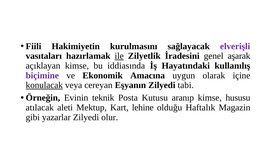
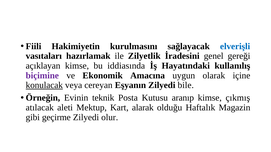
elverişli colour: purple -> blue
ile underline: present -> none
aşarak: aşarak -> gereği
tabi: tabi -> bile
hususu: hususu -> çıkmış
lehine: lehine -> alarak
yazarlar: yazarlar -> geçirme
